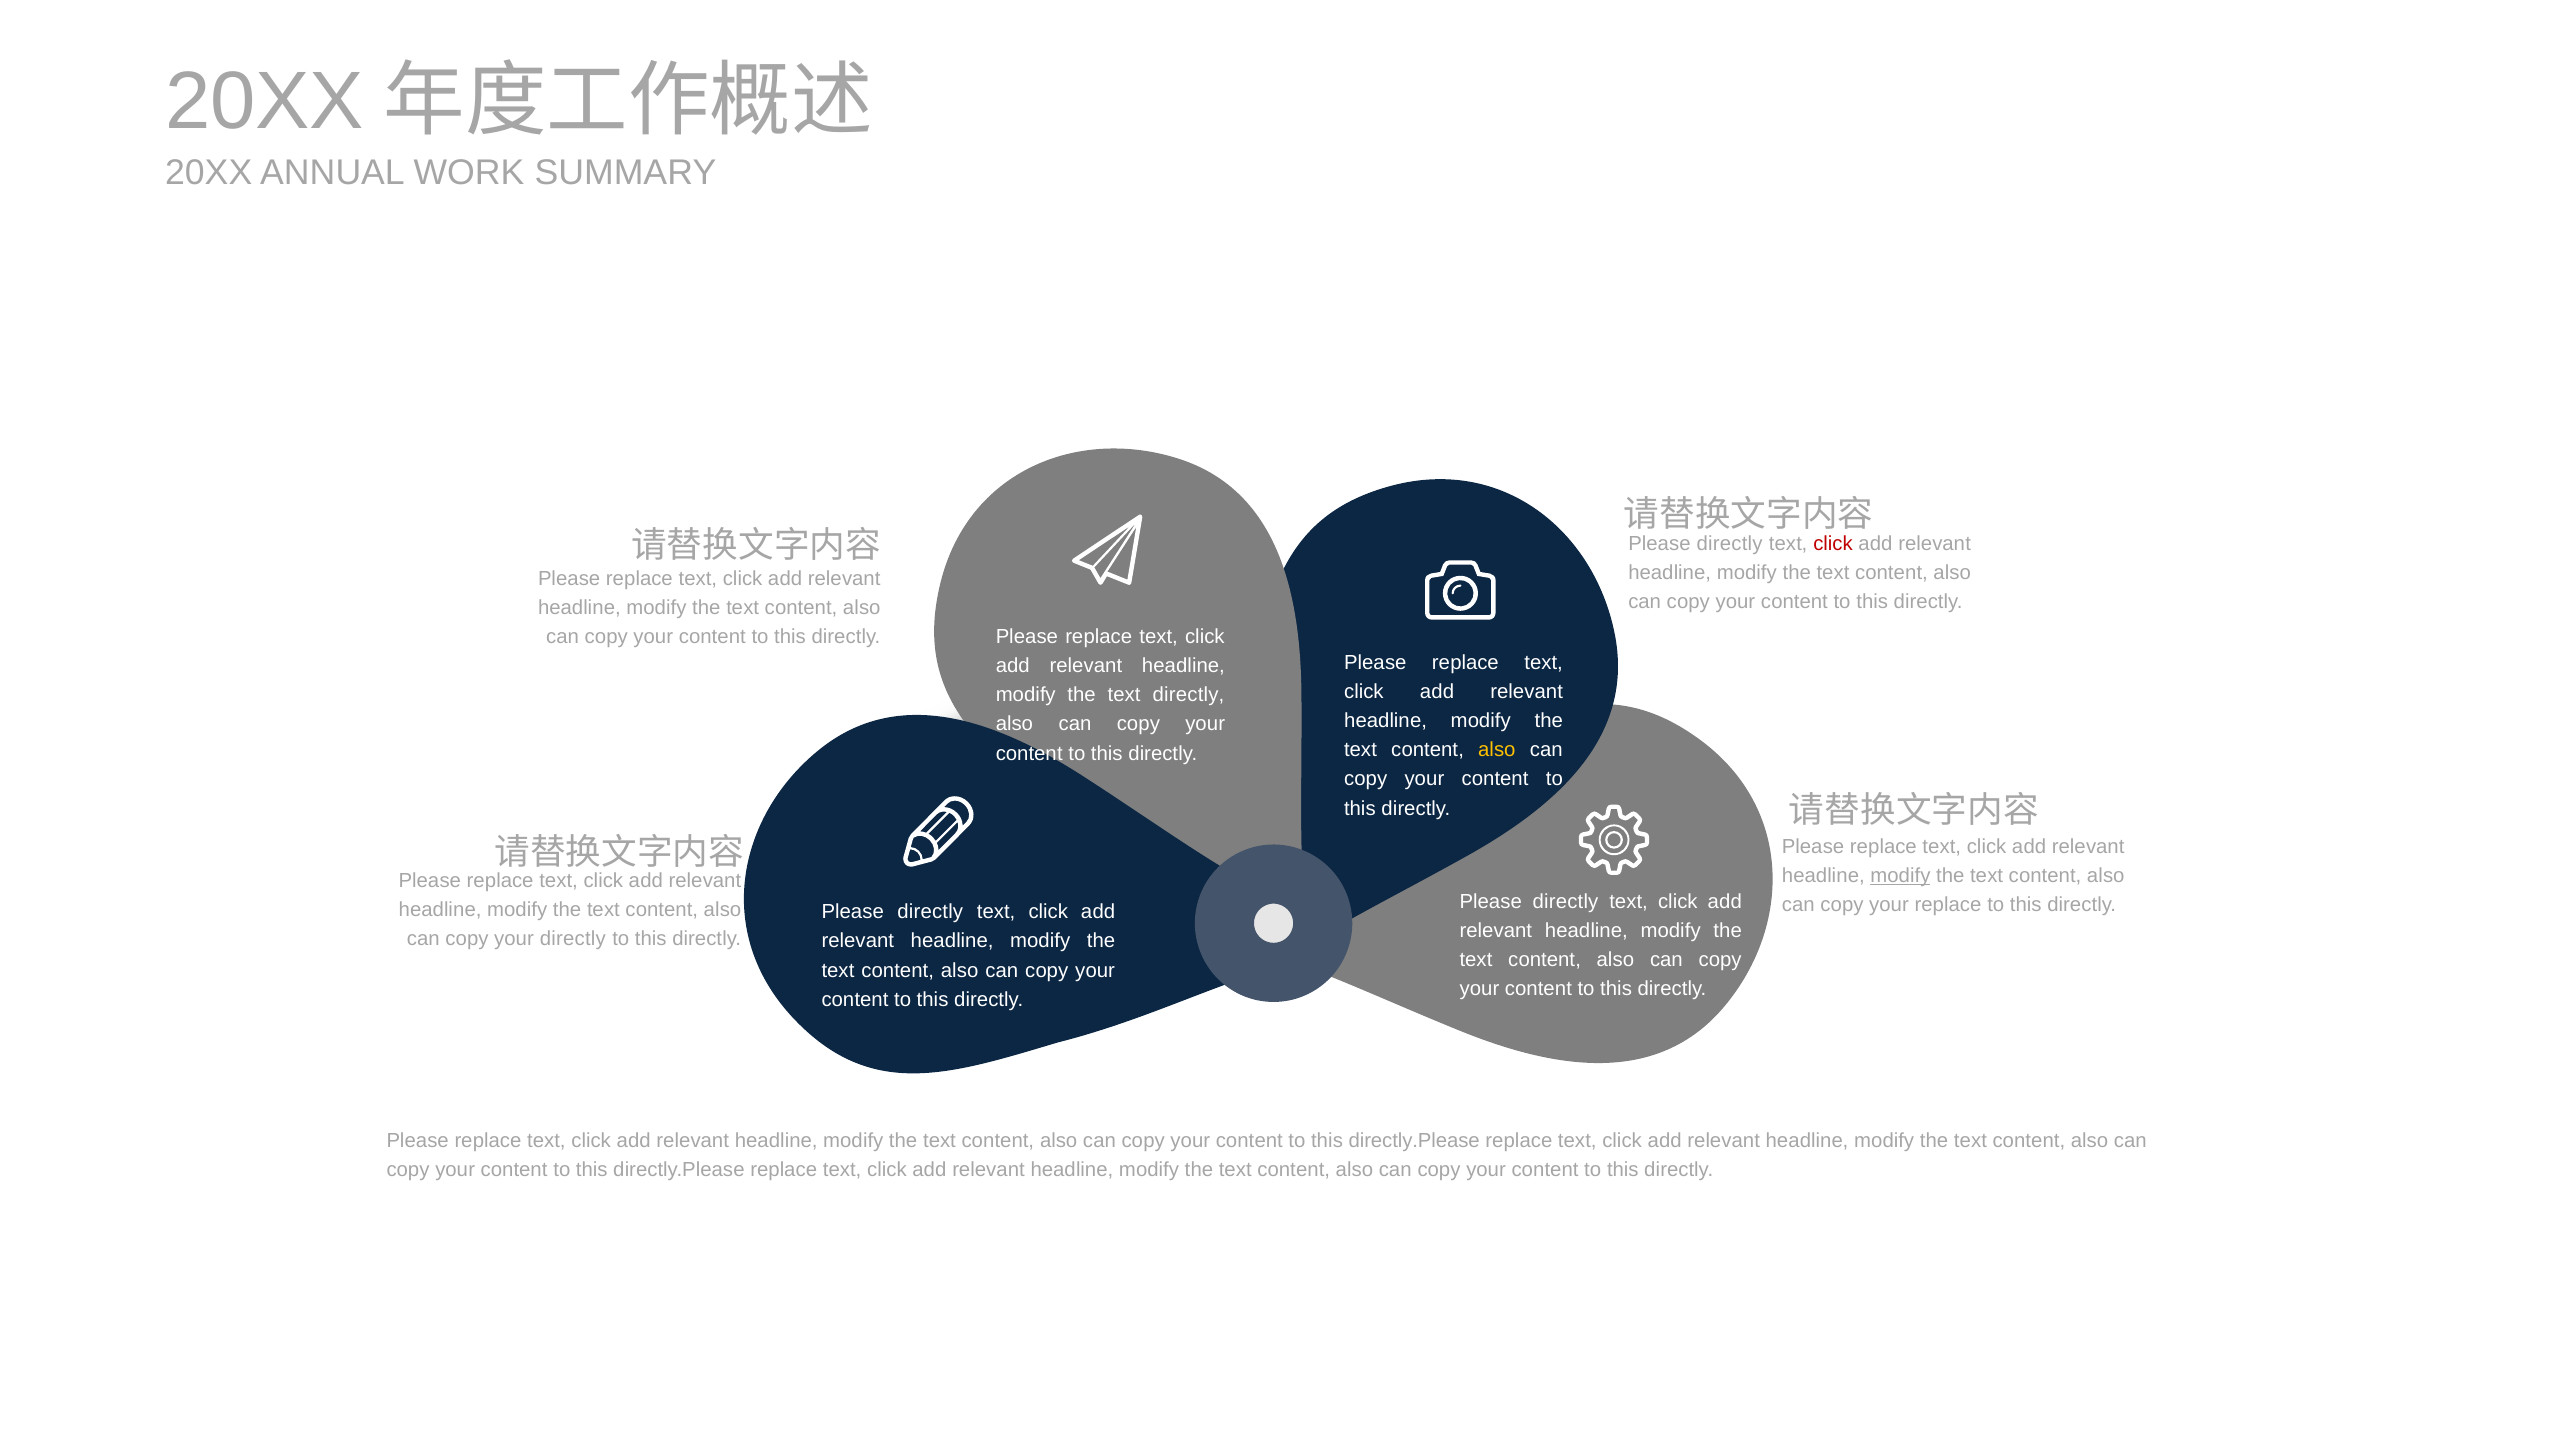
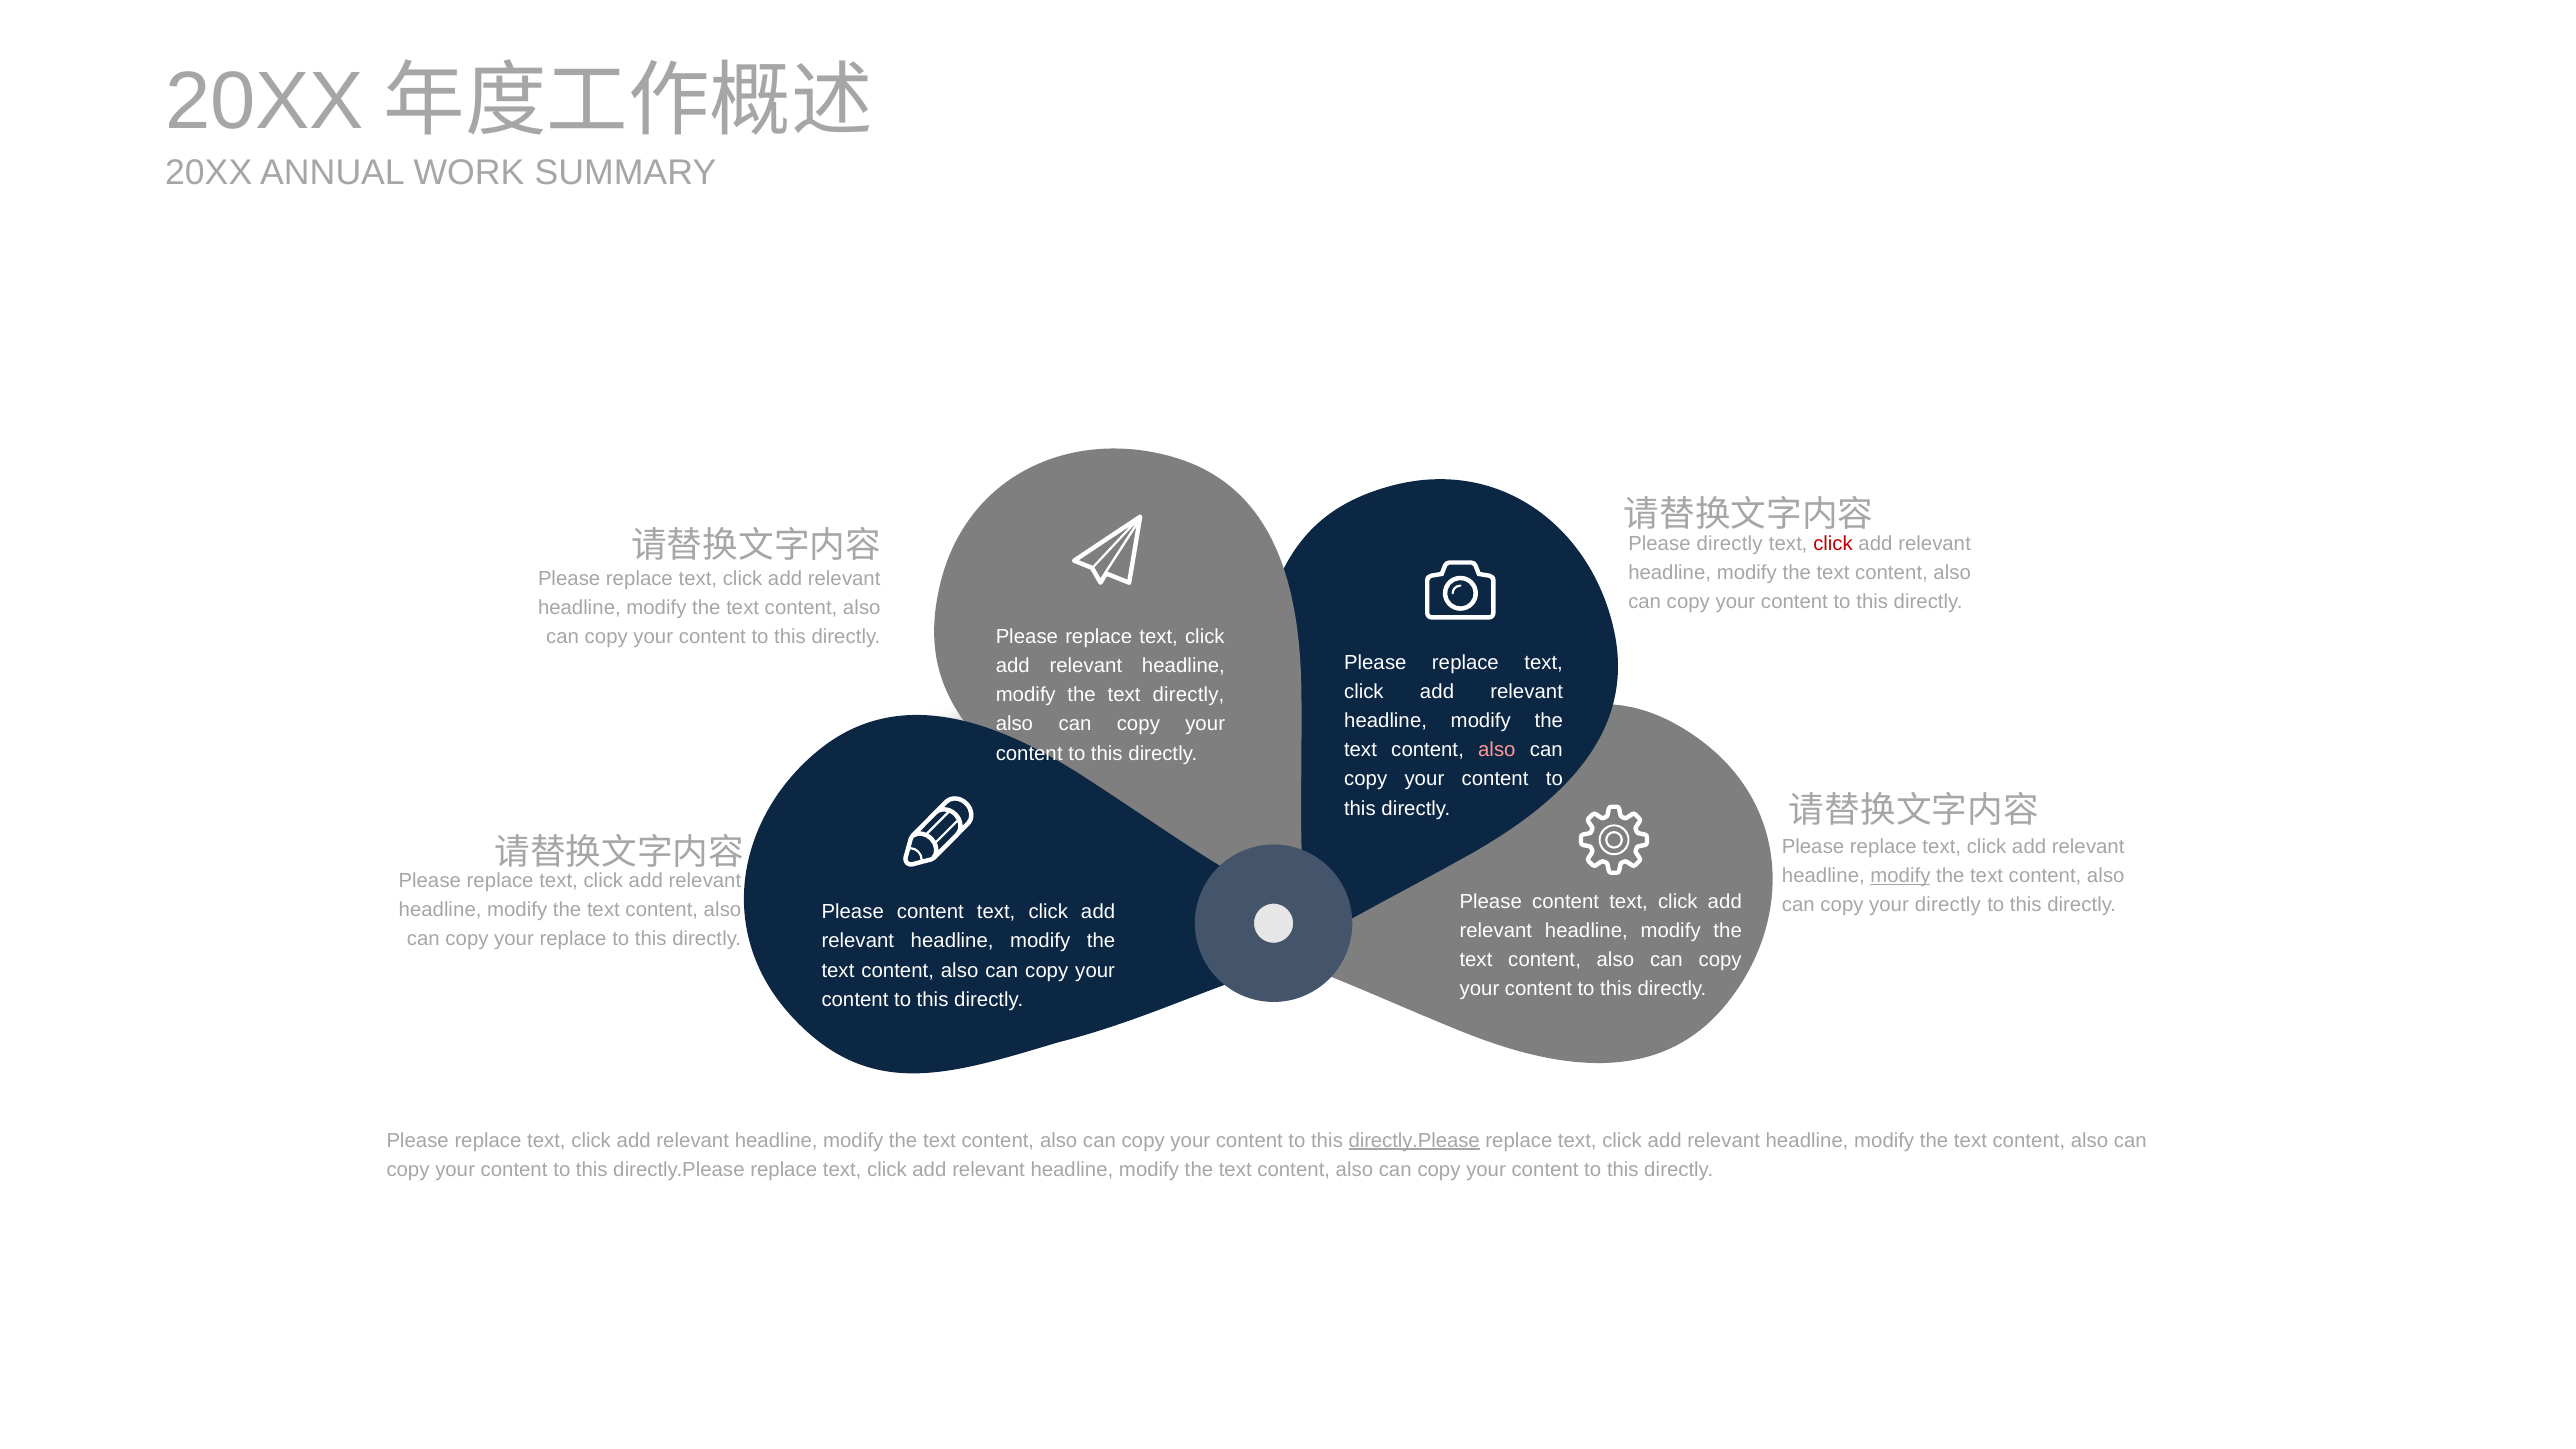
also at (1497, 750) colour: yellow -> pink
directly at (1565, 901): directly -> content
your replace: replace -> directly
directly at (930, 912): directly -> content
your directly: directly -> replace
directly.Please at (1414, 1140) underline: none -> present
